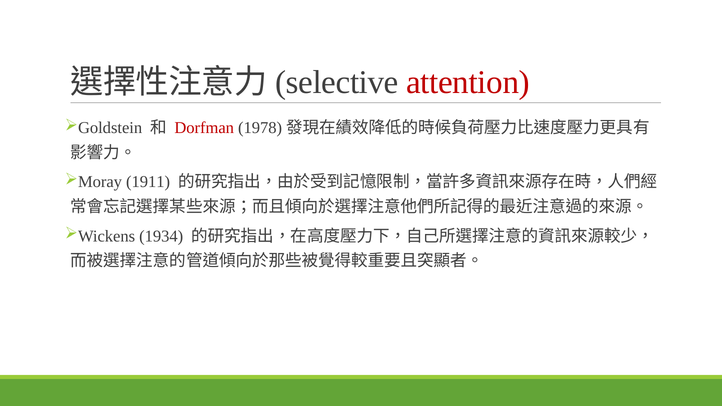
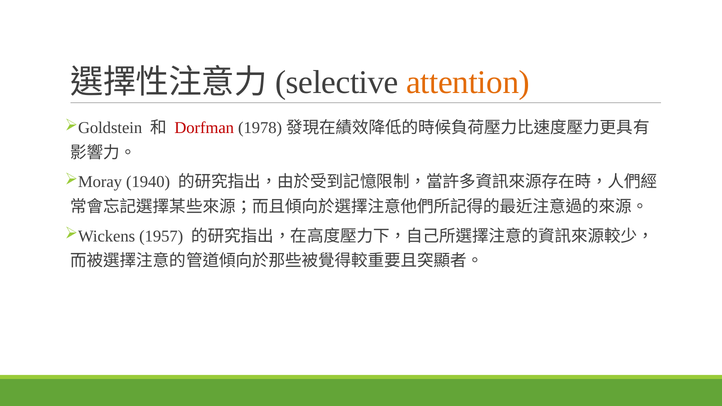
attention colour: red -> orange
1911: 1911 -> 1940
1934: 1934 -> 1957
